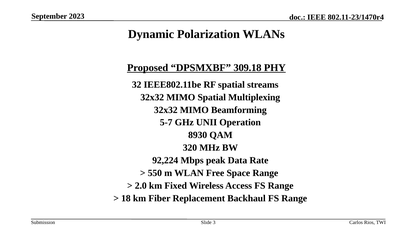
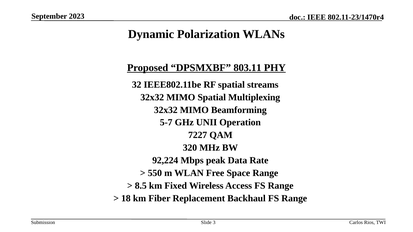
309.18: 309.18 -> 803.11
8930: 8930 -> 7227
2.0: 2.0 -> 8.5
